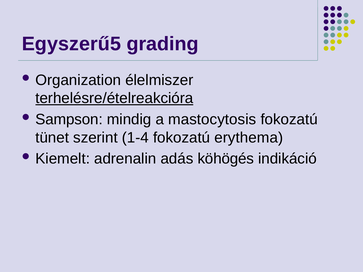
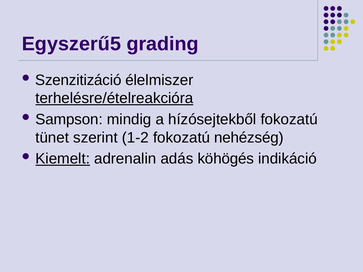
Organization: Organization -> Szenzitizáció
mastocytosis: mastocytosis -> hízósejtekből
1-4: 1-4 -> 1-2
erythema: erythema -> nehézség
Kiemelt underline: none -> present
